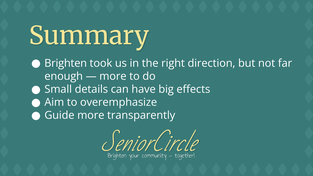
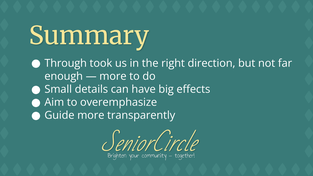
Brighten at (66, 63): Brighten -> Through
